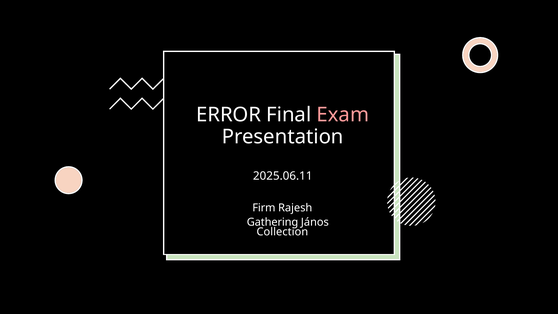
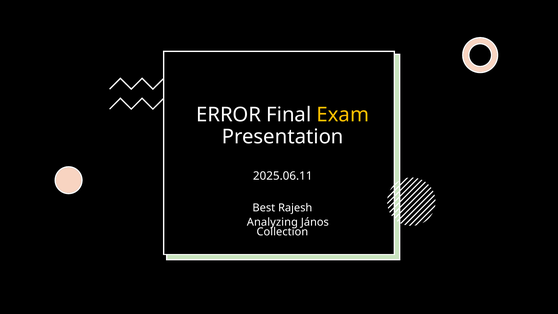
Exam colour: pink -> yellow
Firm: Firm -> Best
Gathering: Gathering -> Analyzing
